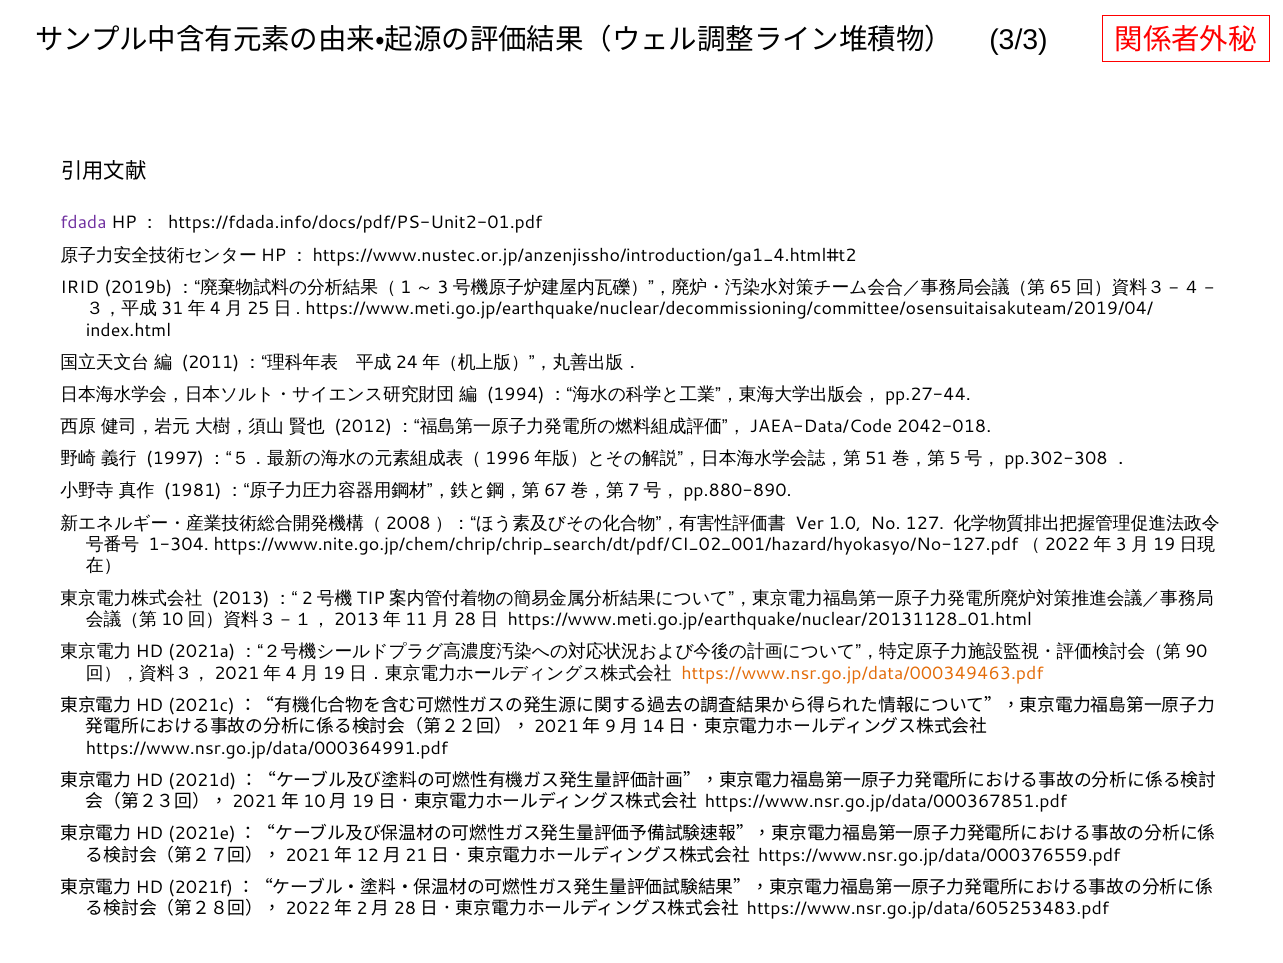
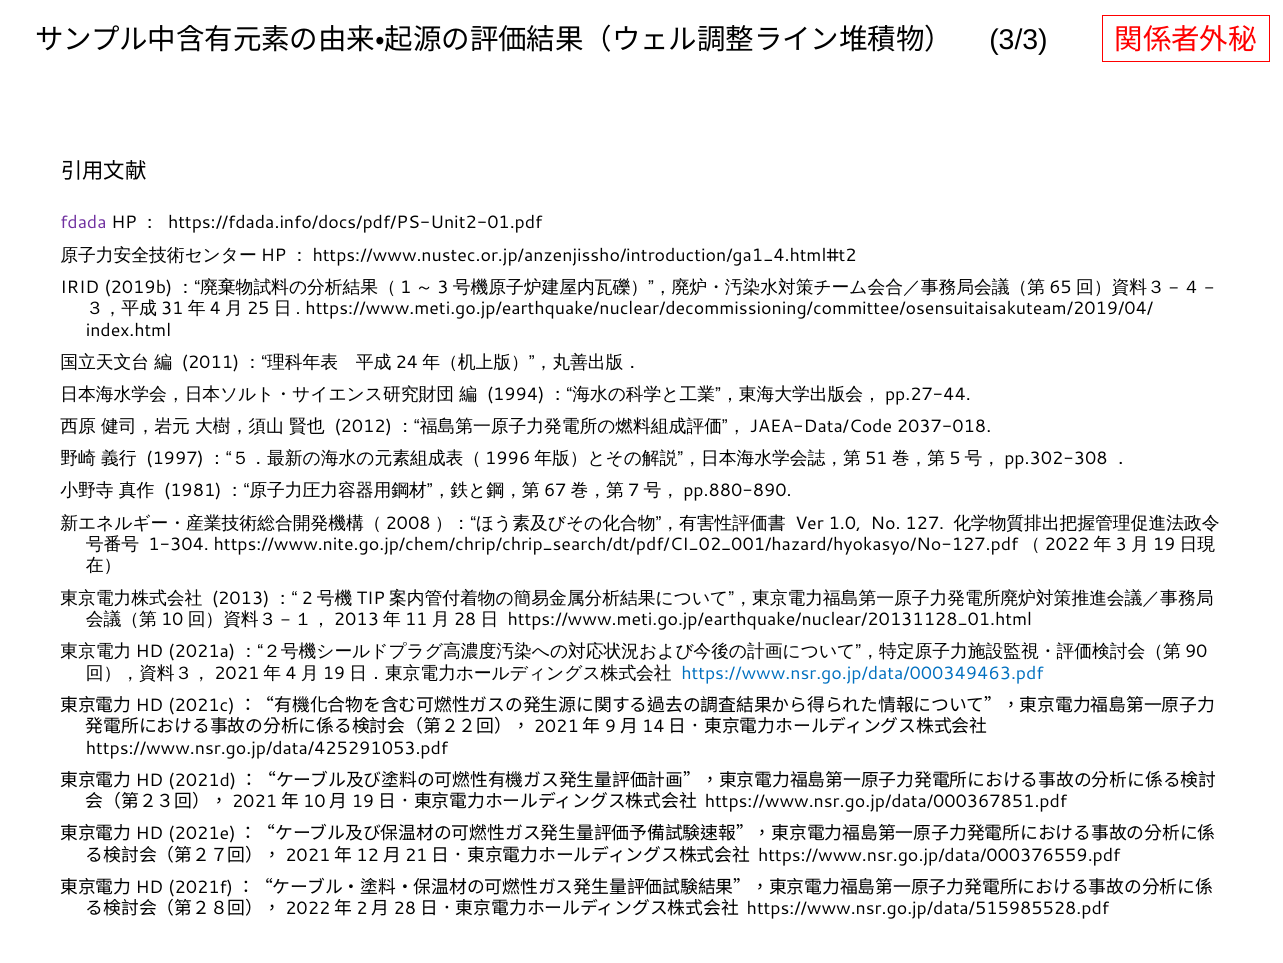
2042-018: 2042-018 -> 2037-018
https://www.nsr.go.jp/data/000349463.pdf colour: orange -> blue
https://www.nsr.go.jp/data/000364991.pdf: https://www.nsr.go.jp/data/000364991.pdf -> https://www.nsr.go.jp/data/425291053.pdf
https://www.nsr.go.jp/data/605253483.pdf: https://www.nsr.go.jp/data/605253483.pdf -> https://www.nsr.go.jp/data/515985528.pdf
